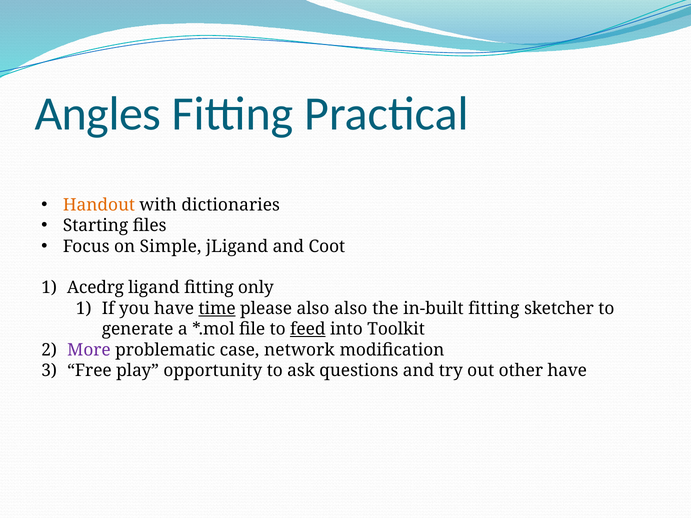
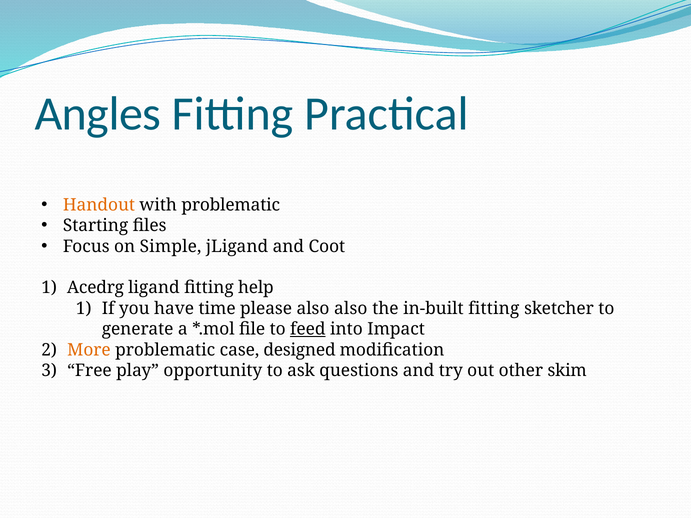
with dictionaries: dictionaries -> problematic
only: only -> help
time underline: present -> none
Toolkit: Toolkit -> Impact
More colour: purple -> orange
network: network -> designed
other have: have -> skim
